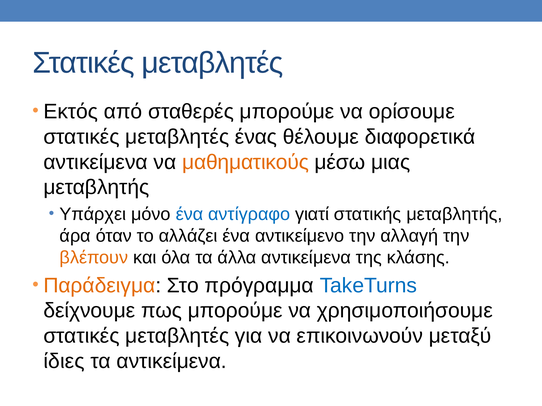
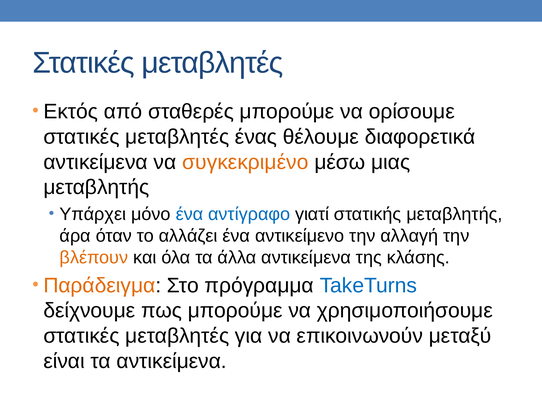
μαθηματικούς: μαθηματικούς -> συγκεκριμένο
ίδιες: ίδιες -> είναι
